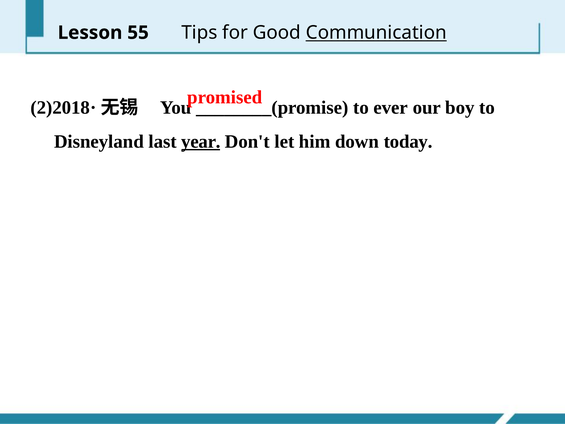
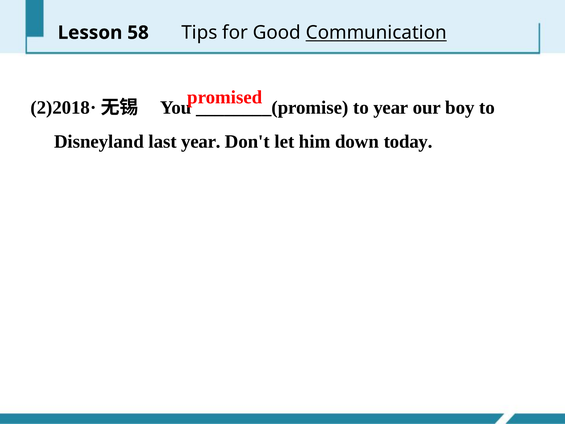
55: 55 -> 58
to ever: ever -> year
year at (201, 142) underline: present -> none
